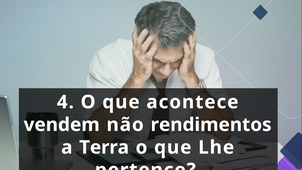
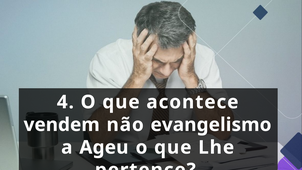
rendimentos: rendimentos -> evangelismo
Terra: Terra -> Ageu
